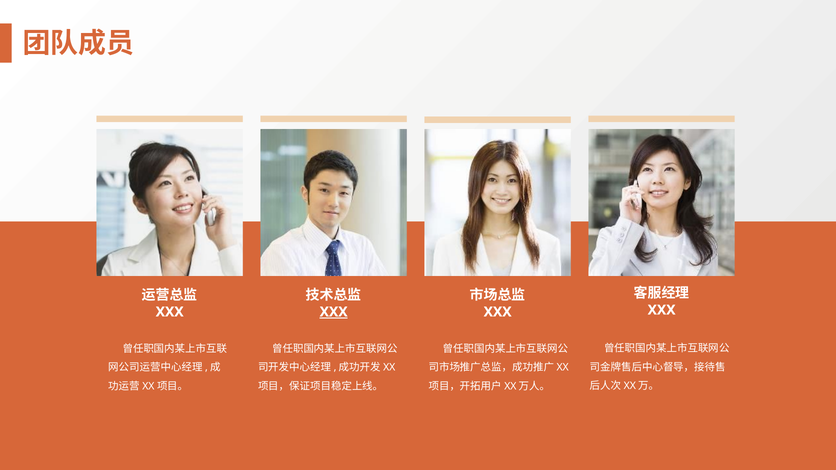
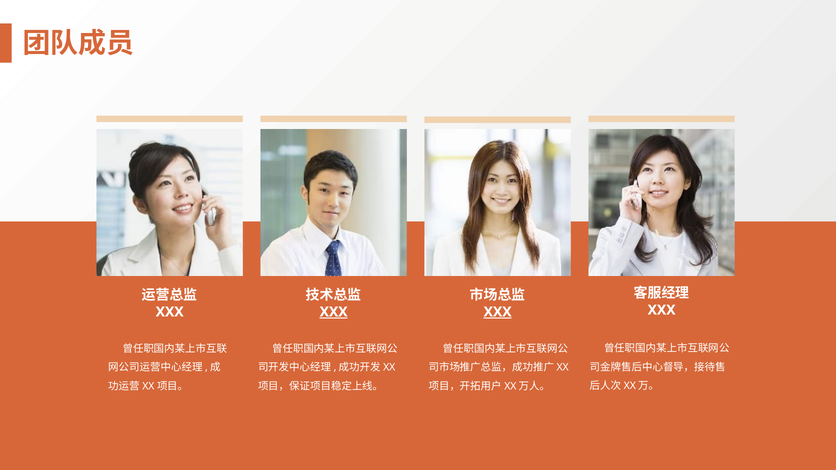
XXX at (498, 312) underline: none -> present
